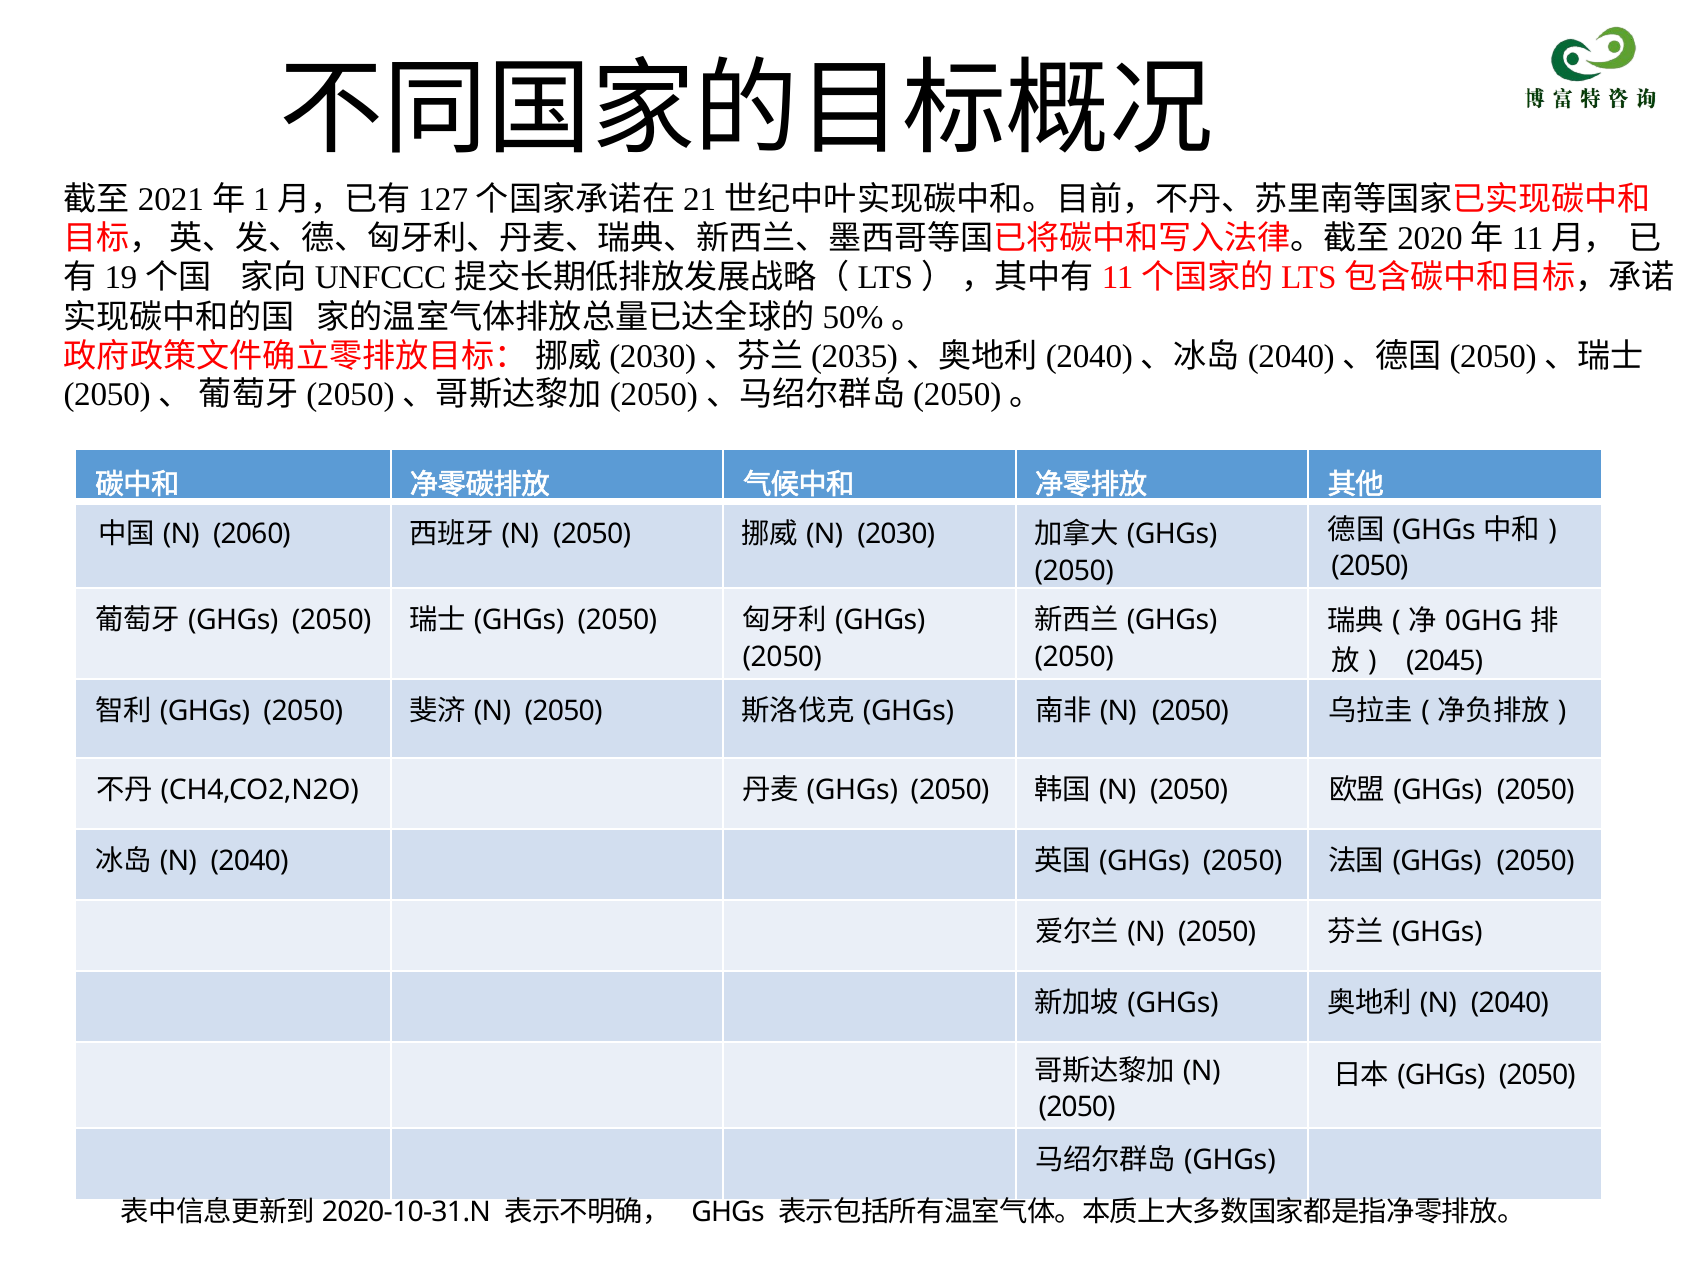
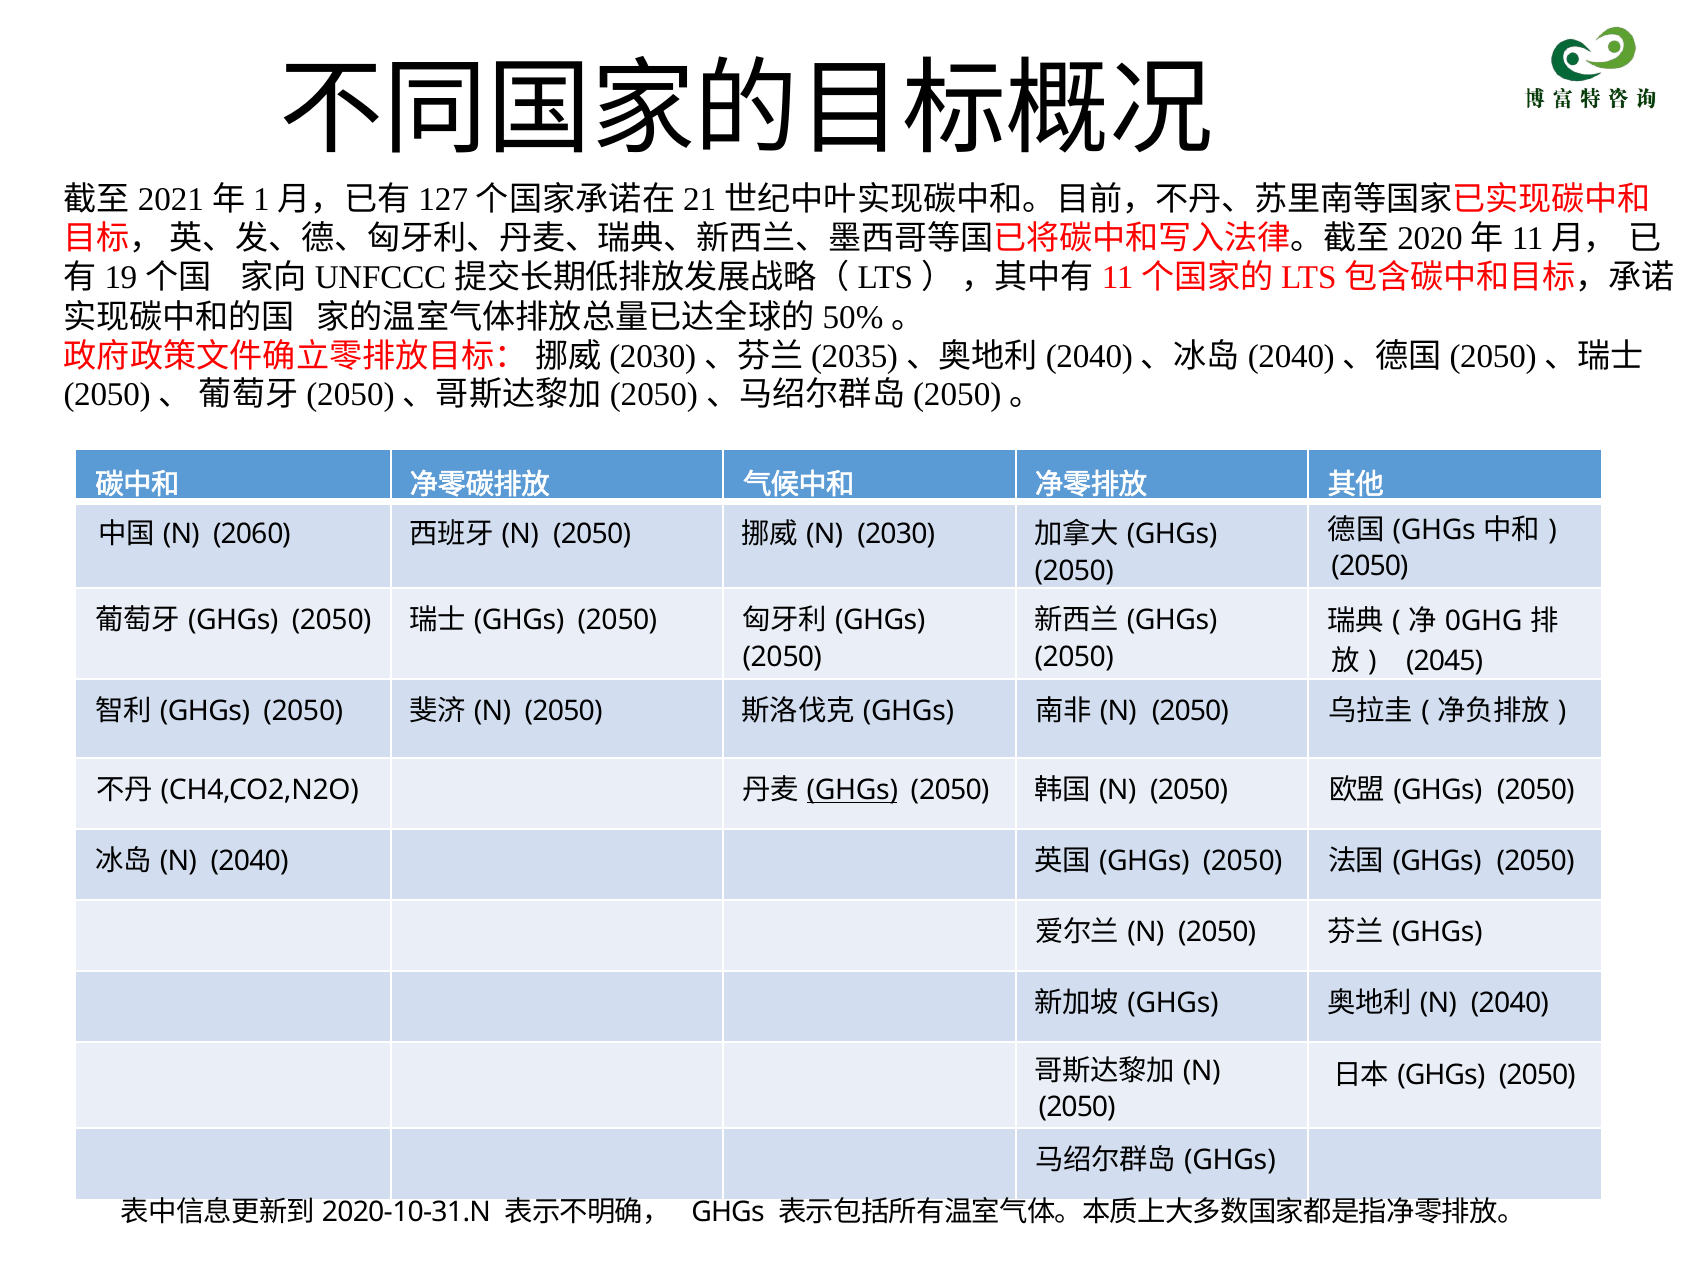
GHGs at (852, 791) underline: none -> present
